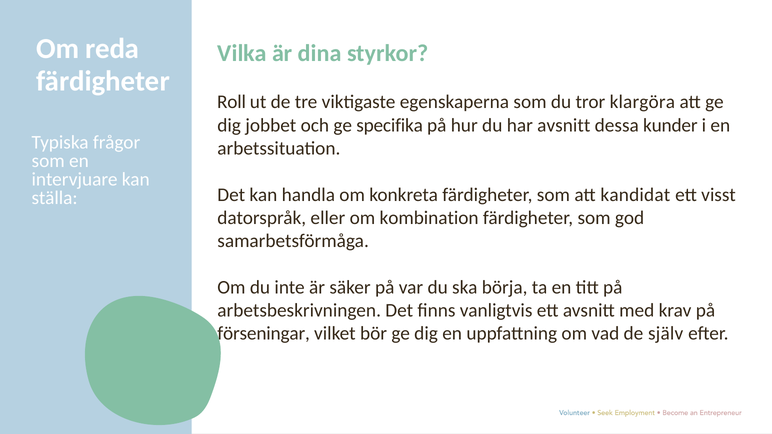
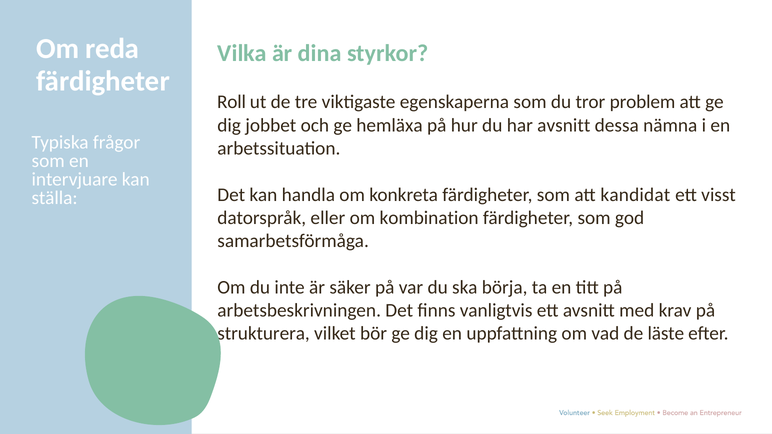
klargöra: klargöra -> problem
specifika: specifika -> hemläxa
kunder: kunder -> nämna
förseningar: förseningar -> strukturera
själv: själv -> läste
